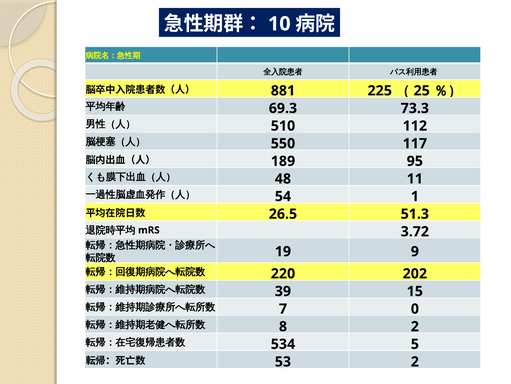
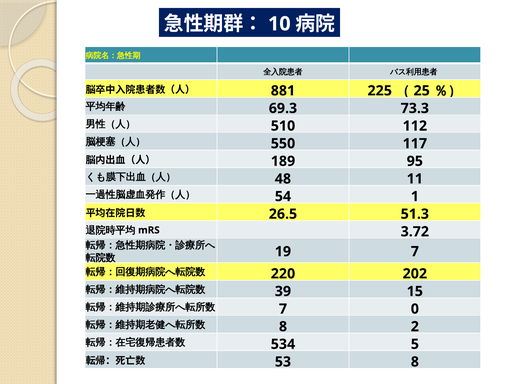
19 9: 9 -> 7
53 2: 2 -> 8
